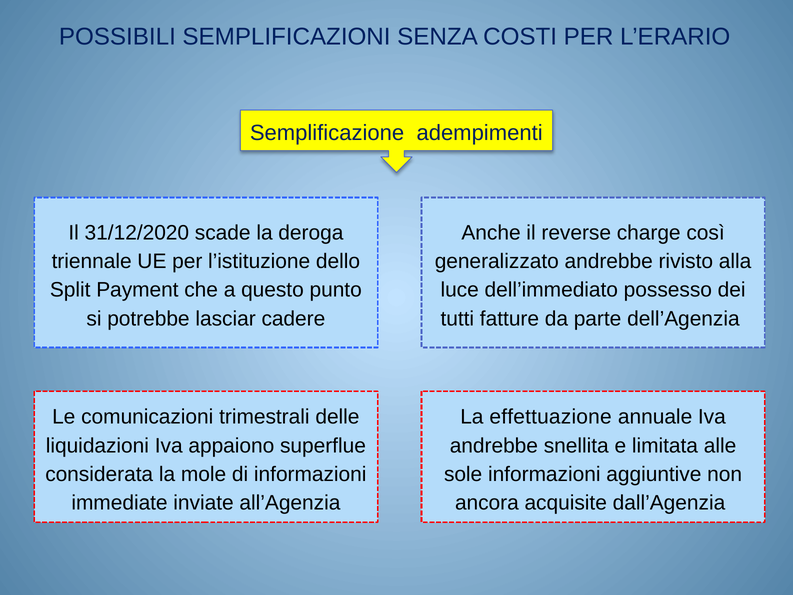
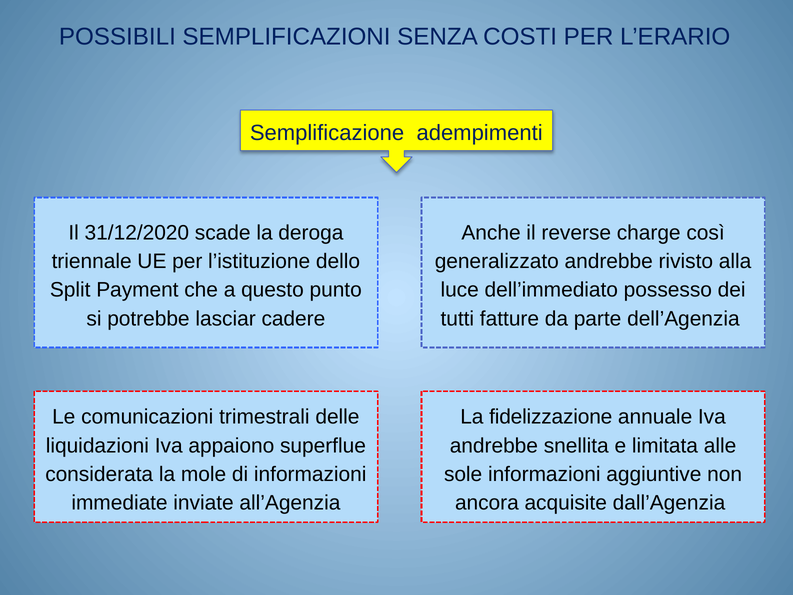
effettuazione: effettuazione -> fidelizzazione
